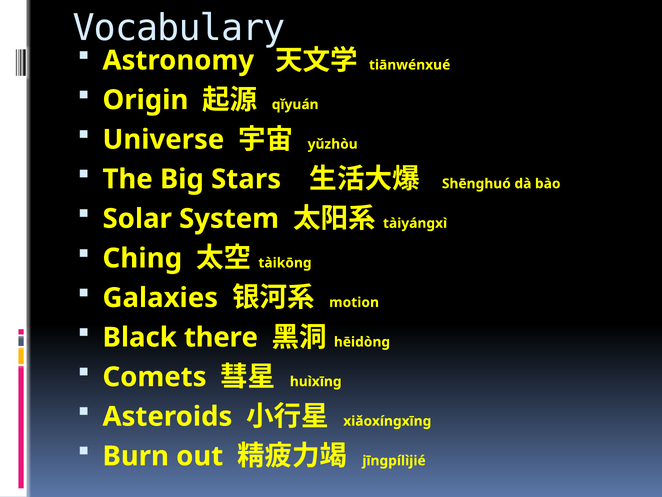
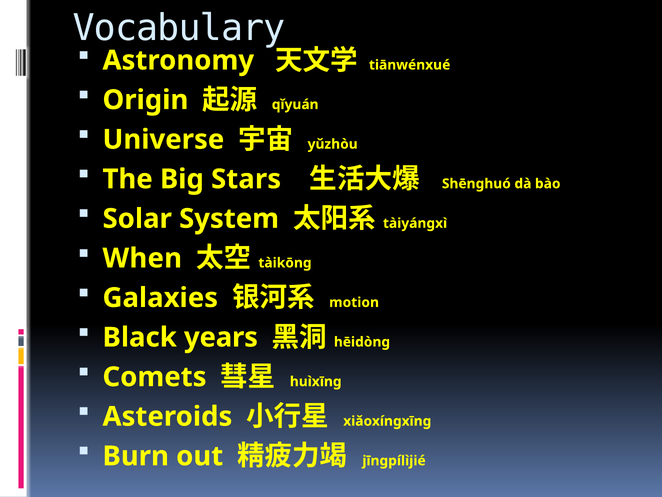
Ching: Ching -> When
there: there -> years
